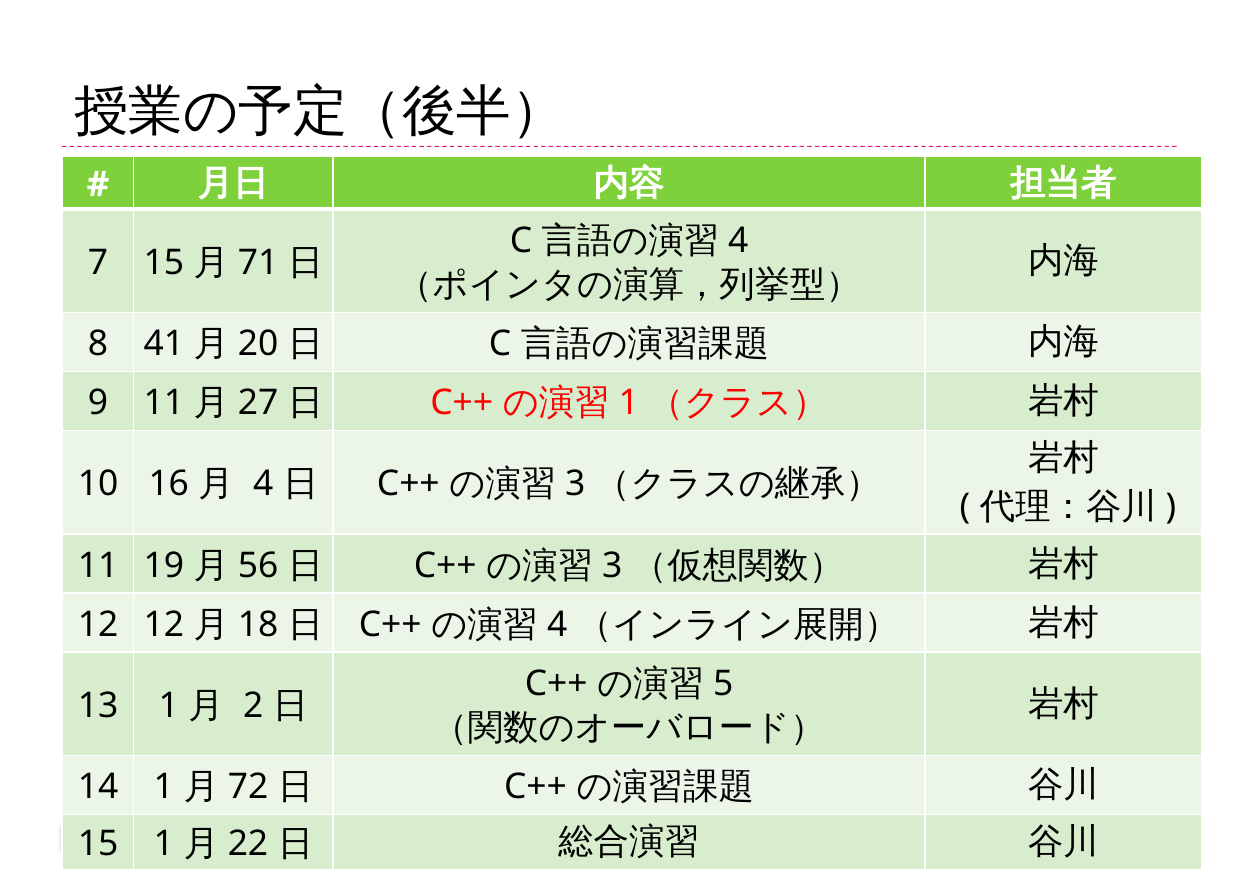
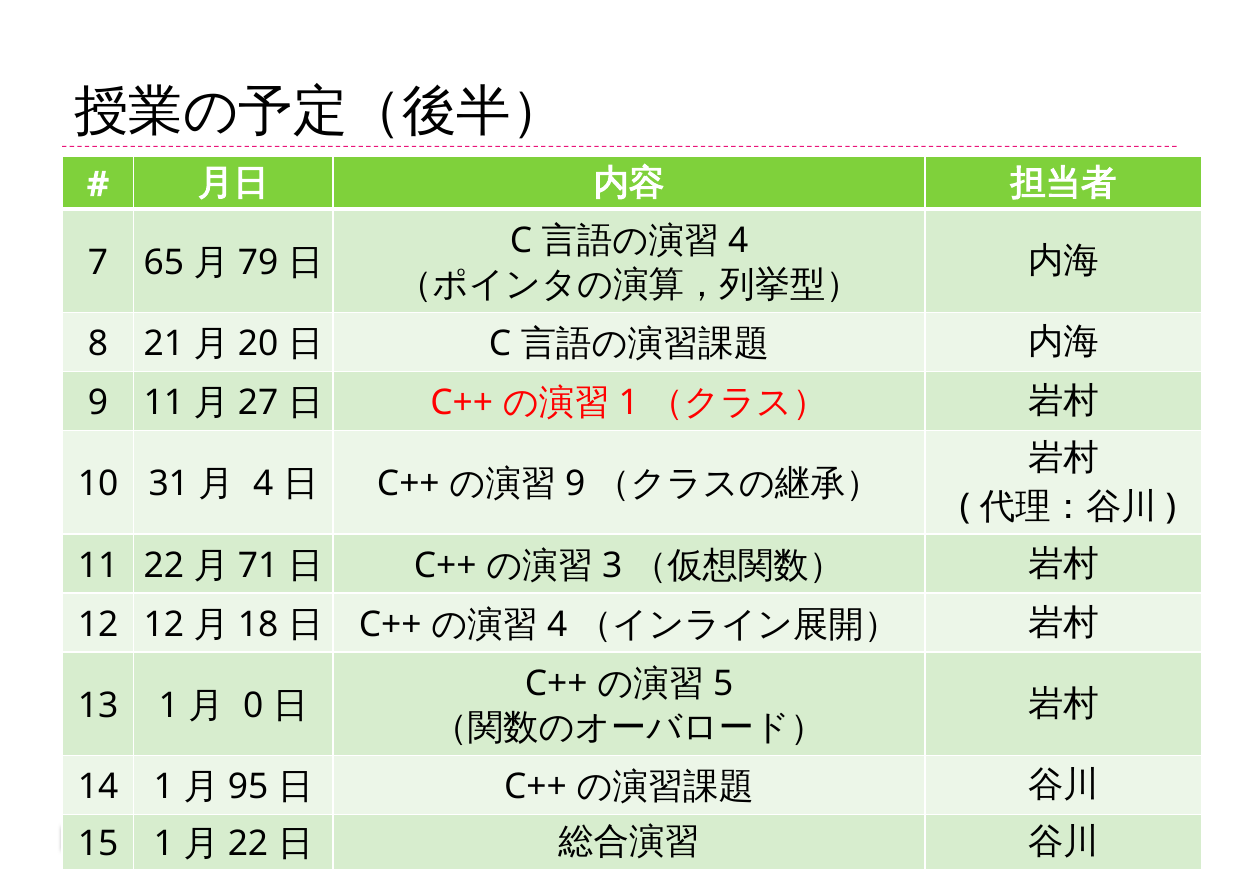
7 15: 15 -> 65
71: 71 -> 79
41: 41 -> 21
16: 16 -> 31
3 at (575, 484): 3 -> 9
11 19: 19 -> 22
56: 56 -> 71
2 at (253, 705): 2 -> 0
72: 72 -> 95
